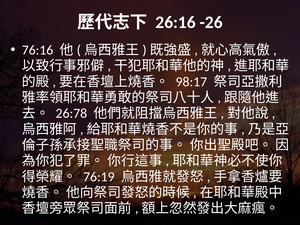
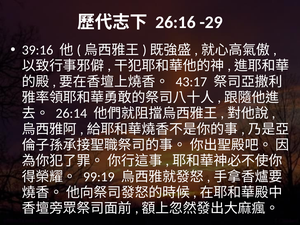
-26: -26 -> -29
76:16: 76:16 -> 39:16
98:17: 98:17 -> 43:17
26:78: 26:78 -> 26:14
76:19: 76:19 -> 99:19
